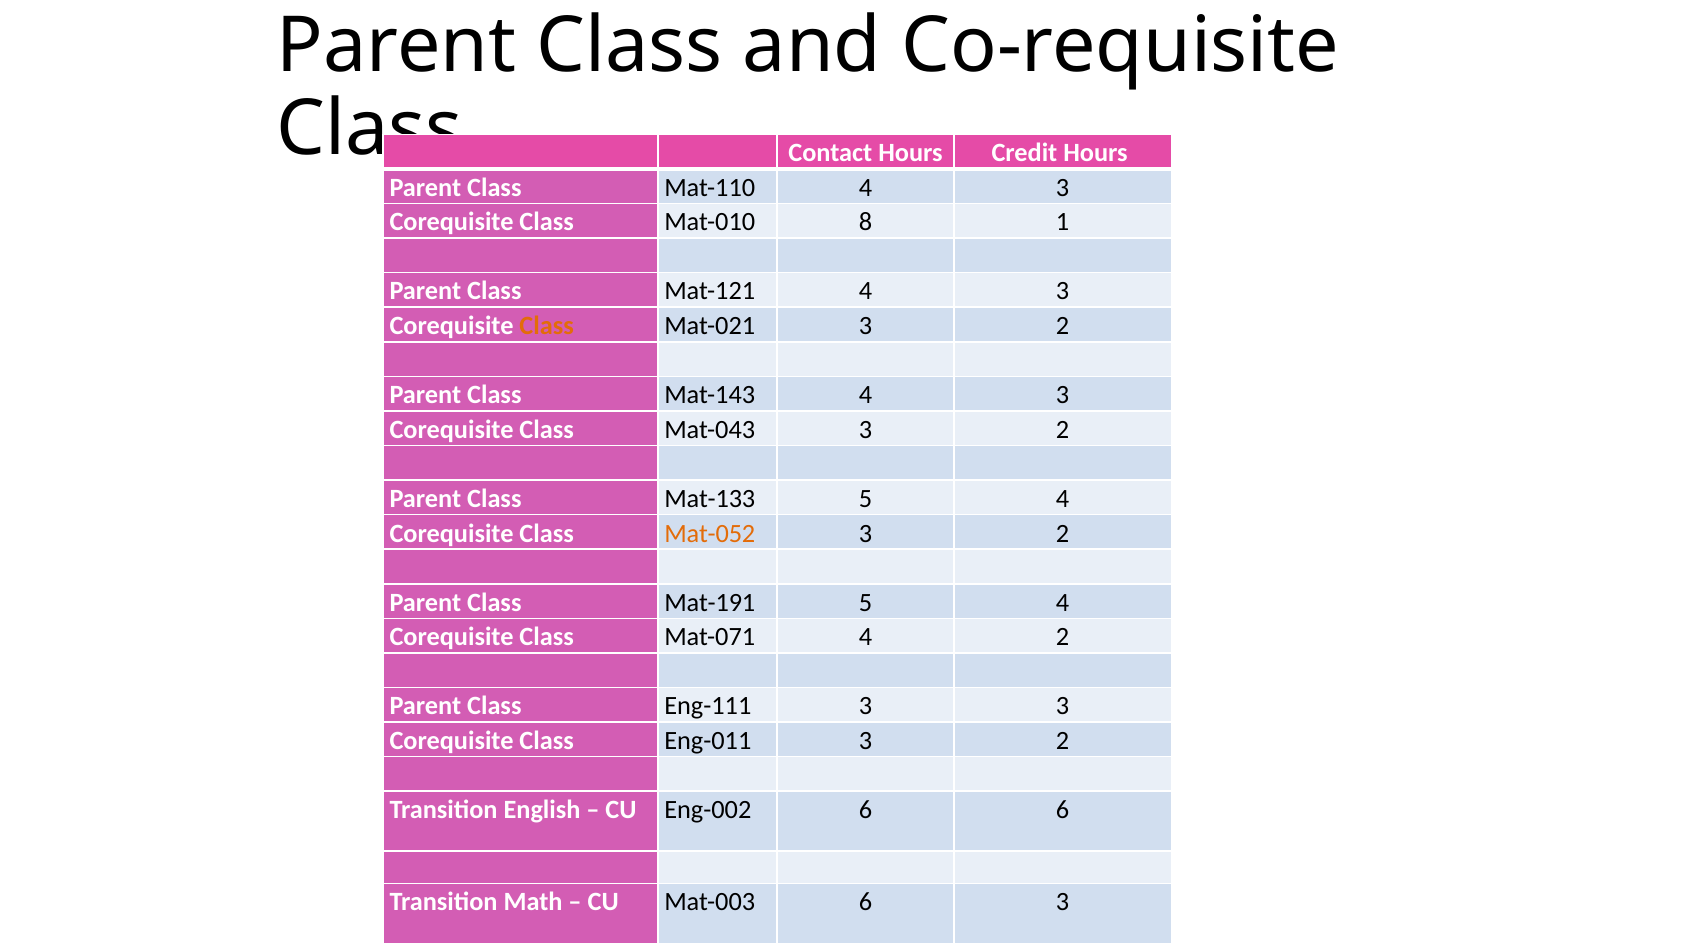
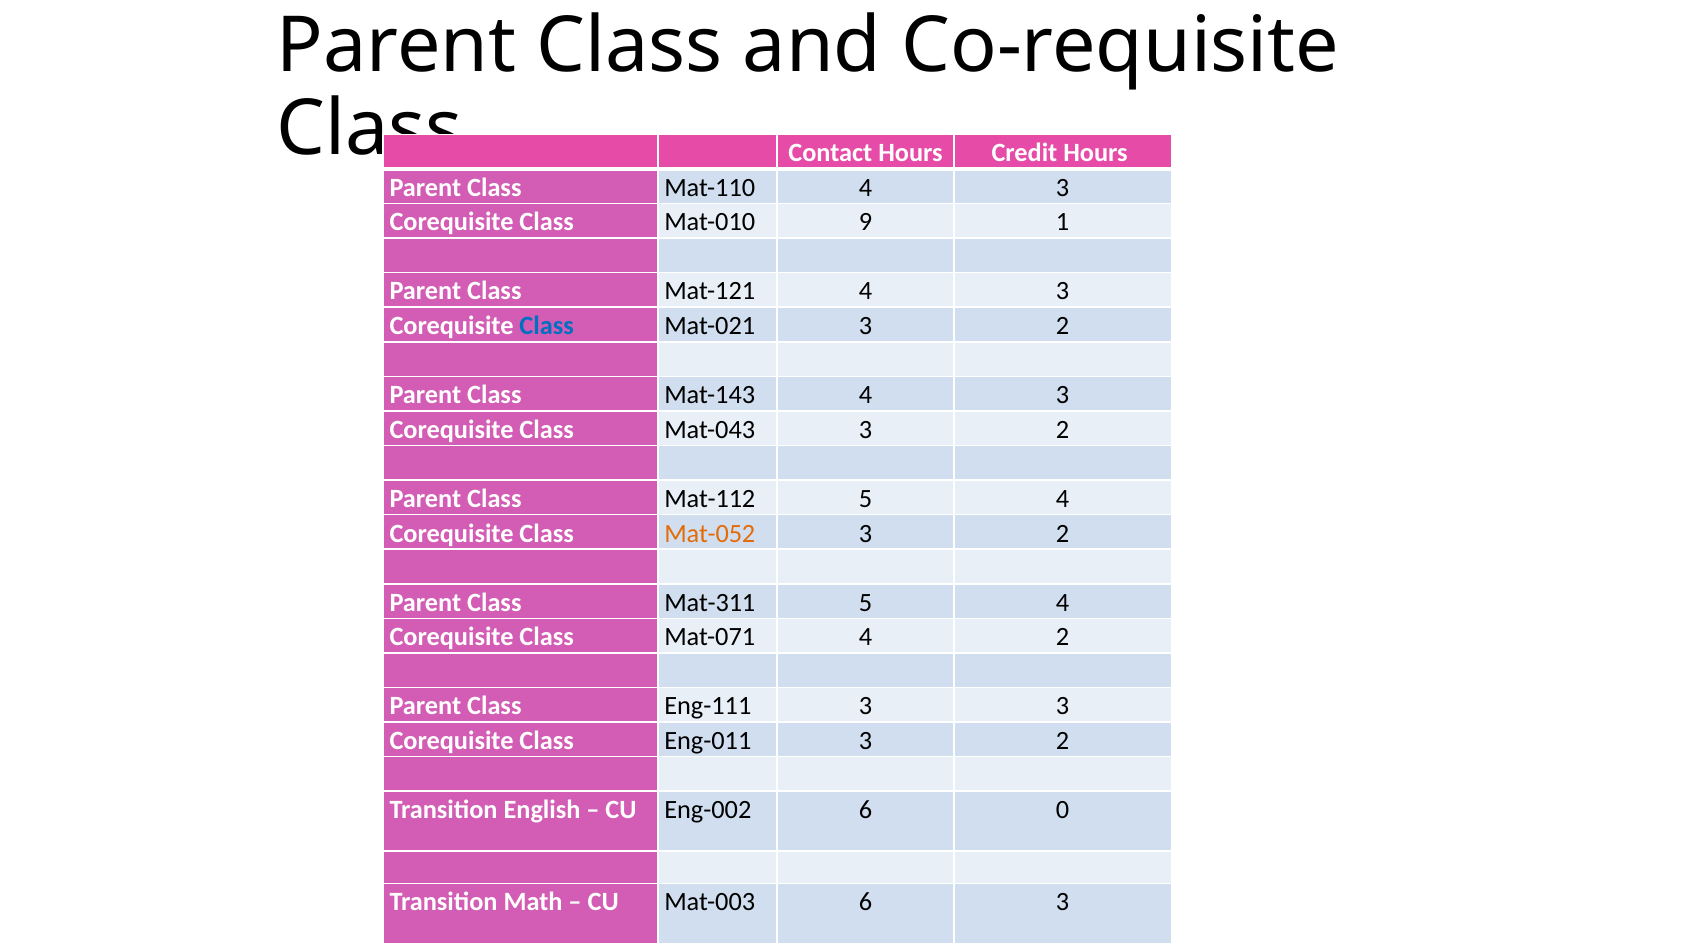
8: 8 -> 9
Class at (547, 326) colour: orange -> blue
Mat-133: Mat-133 -> Mat-112
Mat-191: Mat-191 -> Mat-311
6 6: 6 -> 0
